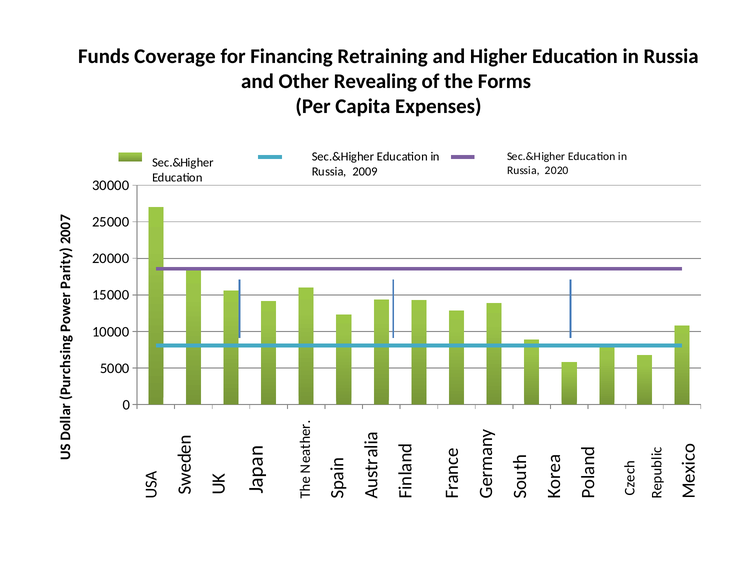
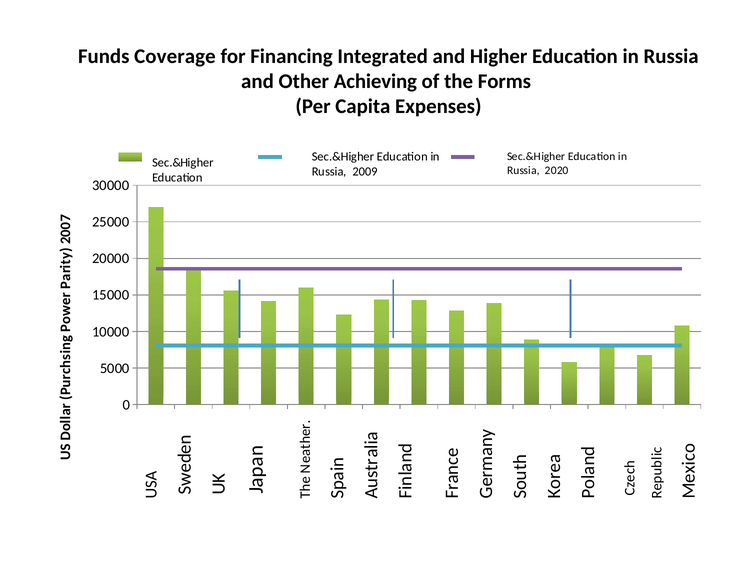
Retraining: Retraining -> Integrated
Revealing: Revealing -> Achieving
